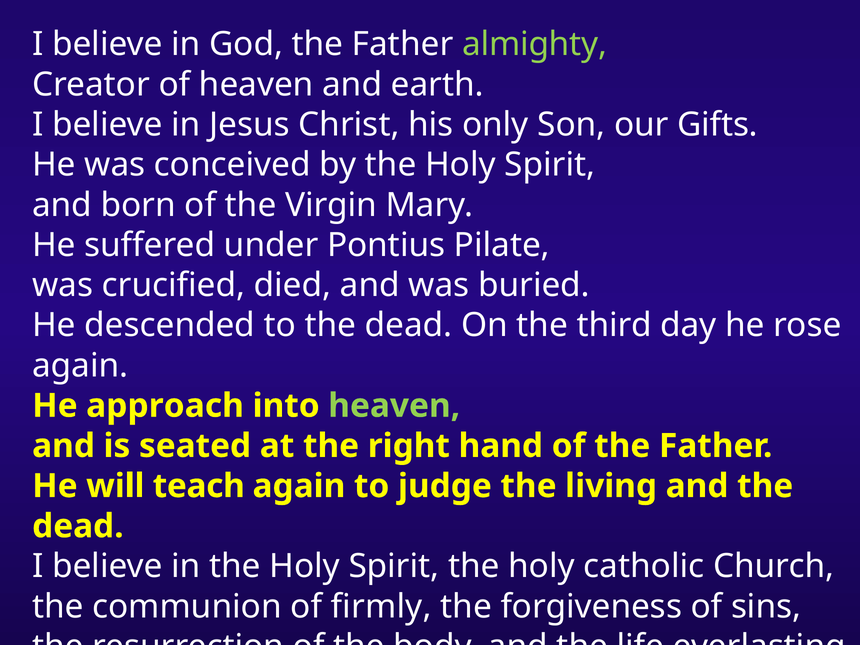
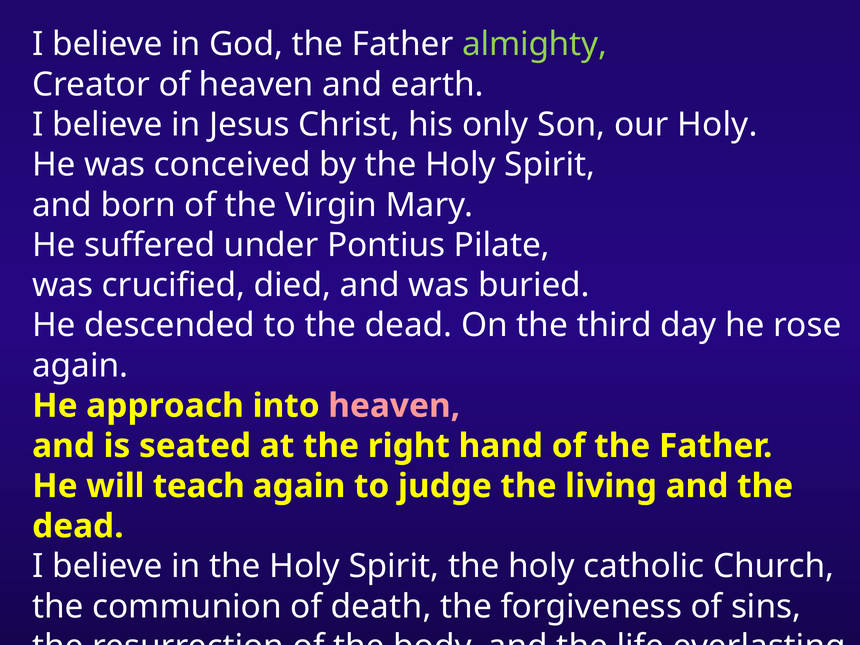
our Gifts: Gifts -> Holy
heaven at (394, 406) colour: light green -> pink
firmly: firmly -> death
